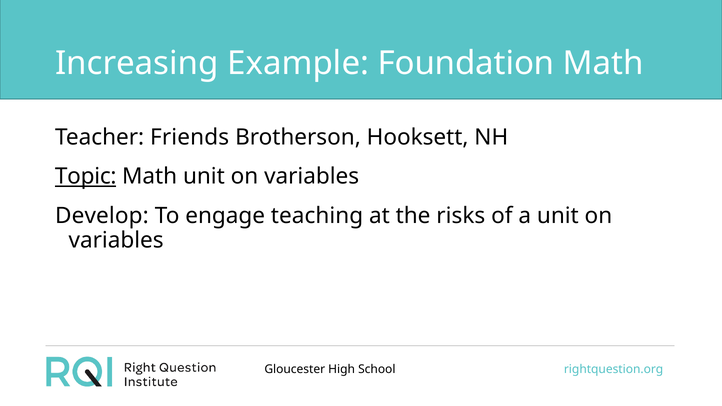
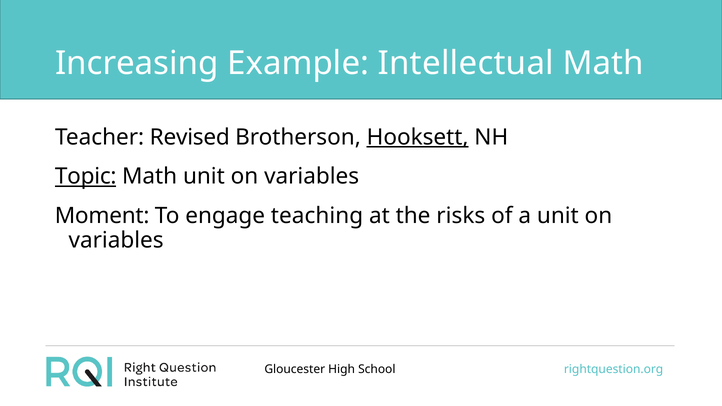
Foundation: Foundation -> Intellectual
Friends: Friends -> Revised
Hooksett underline: none -> present
Develop: Develop -> Moment
